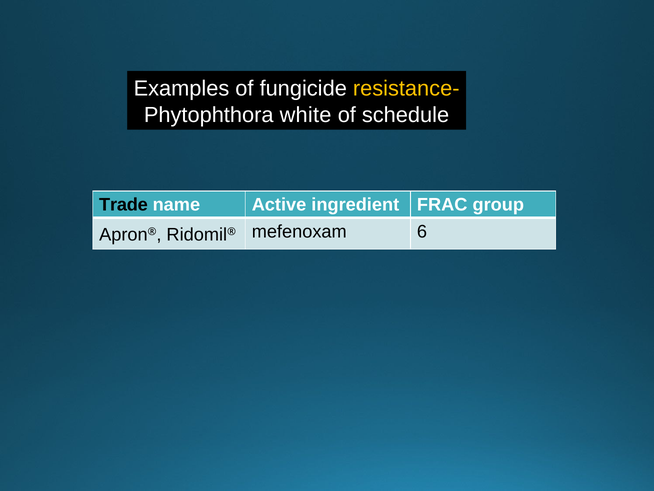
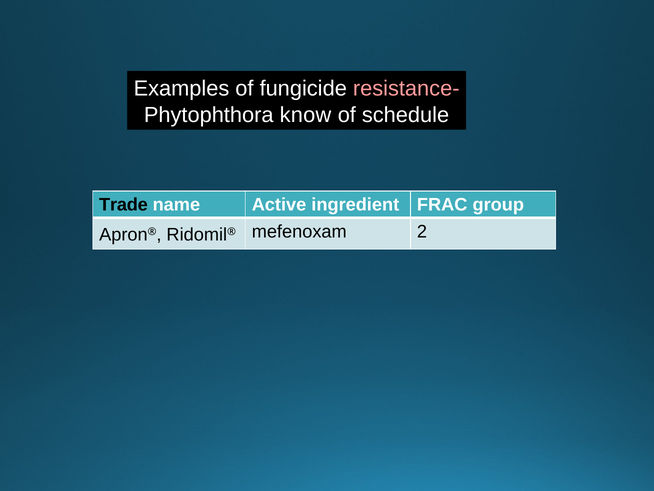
resistance- colour: yellow -> pink
white: white -> know
6: 6 -> 2
